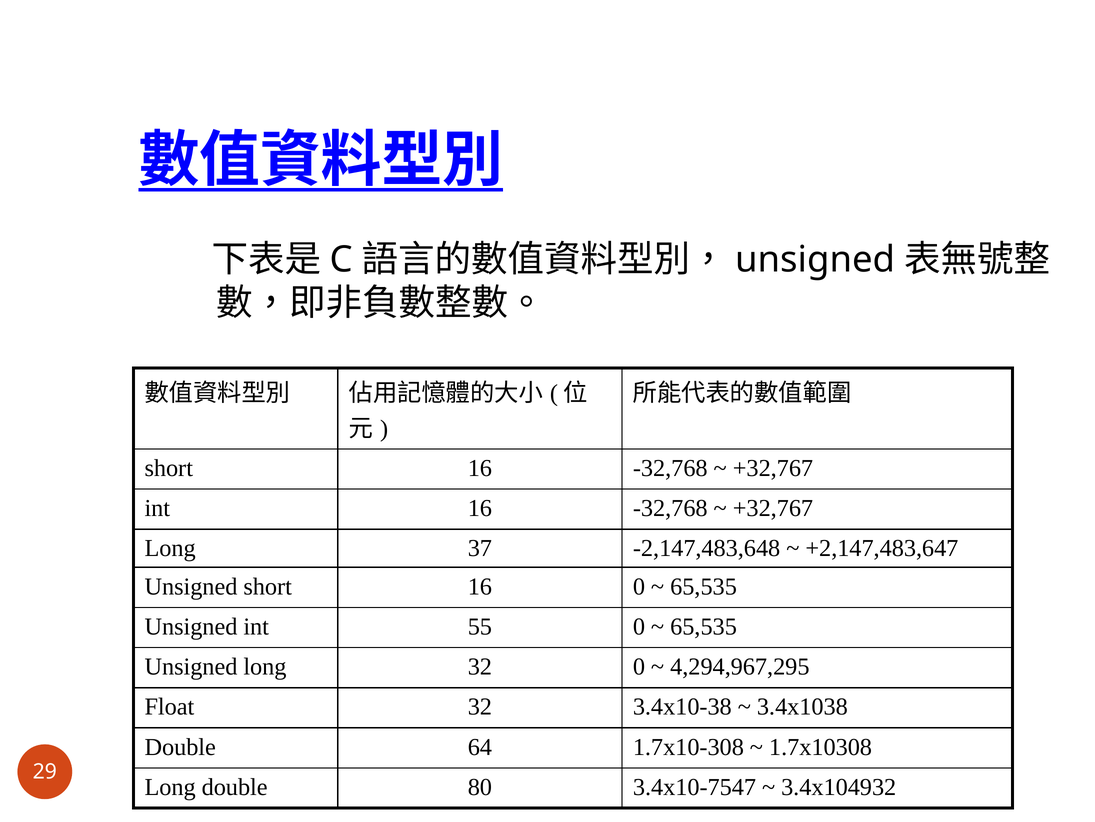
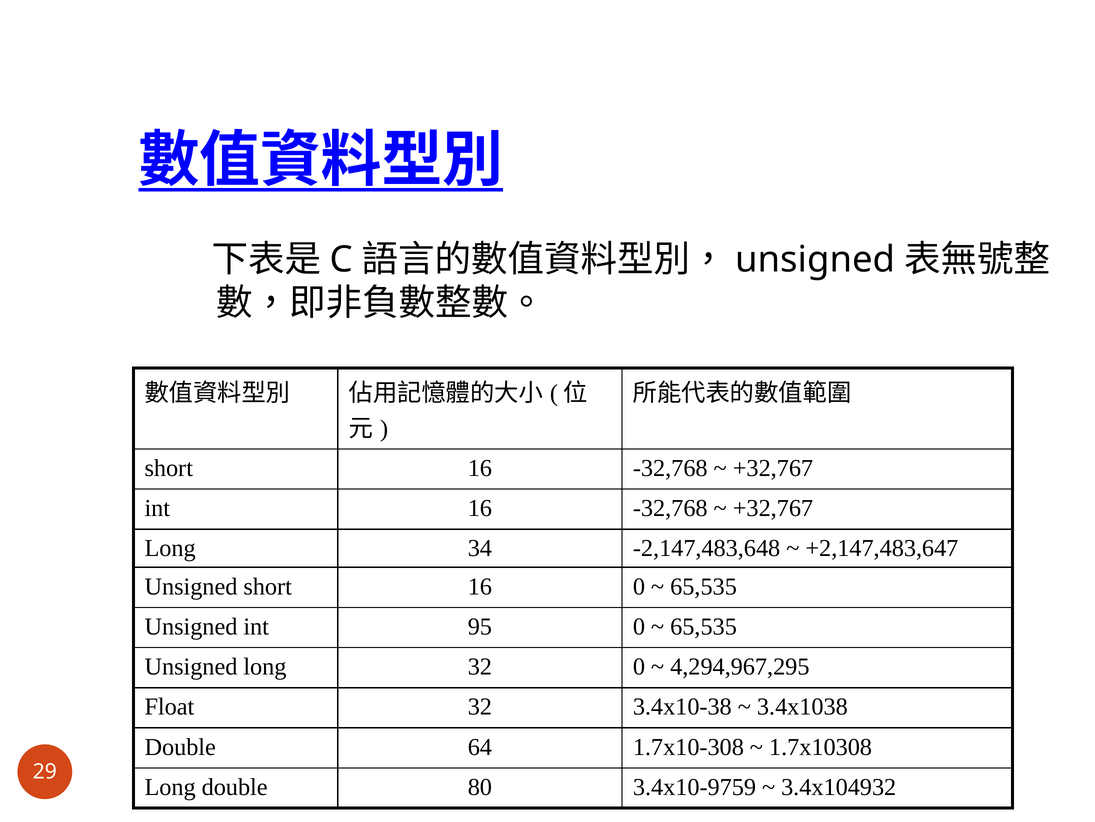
37: 37 -> 34
55: 55 -> 95
3.4x10-7547: 3.4x10-7547 -> 3.4x10-9759
